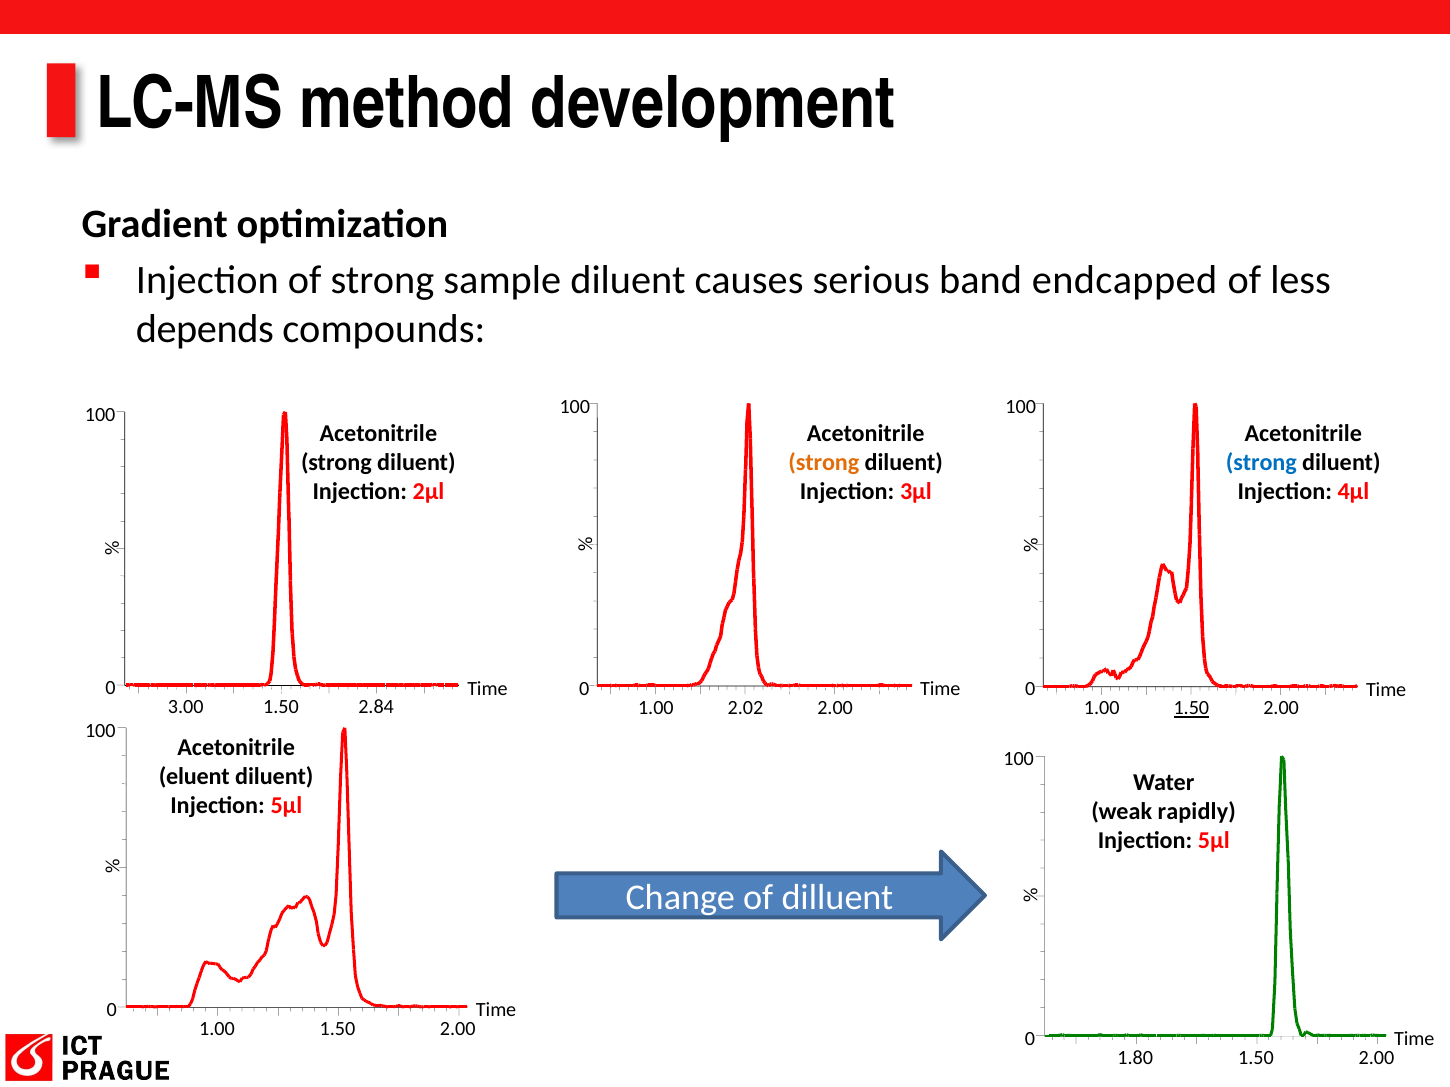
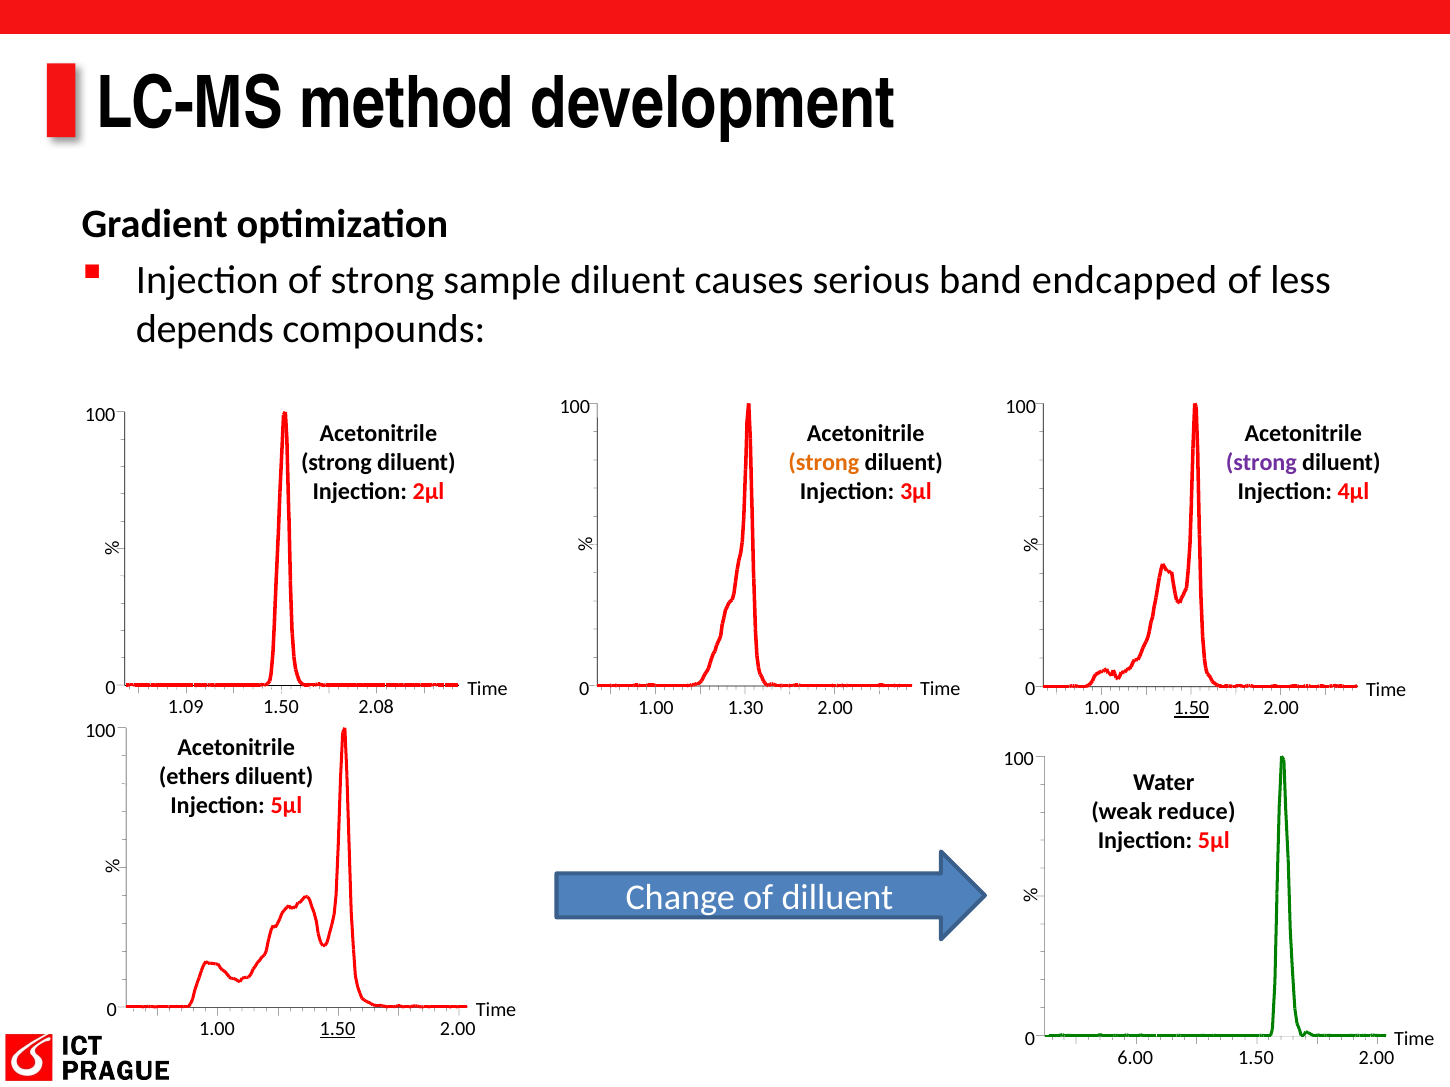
strong at (1261, 463) colour: blue -> purple
3.00: 3.00 -> 1.09
2.84: 2.84 -> 2.08
2.02: 2.02 -> 1.30
eluent: eluent -> ethers
rapidly: rapidly -> reduce
1.50 at (337, 1030) underline: none -> present
1.80: 1.80 -> 6.00
